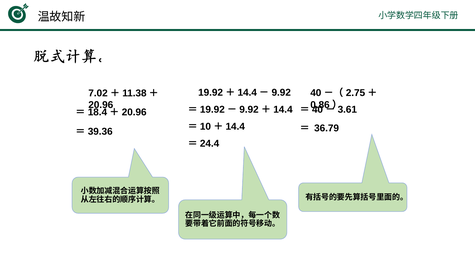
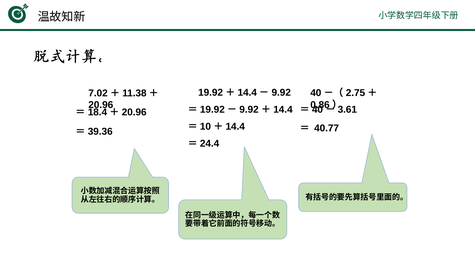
36.79: 36.79 -> 40.77
